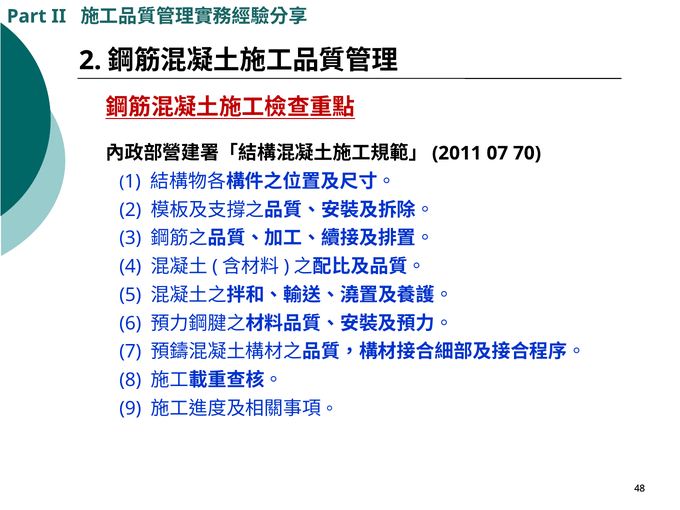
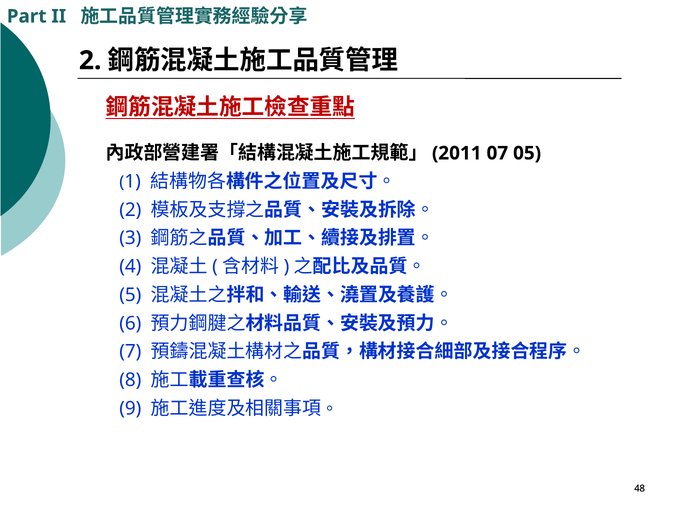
70: 70 -> 05
